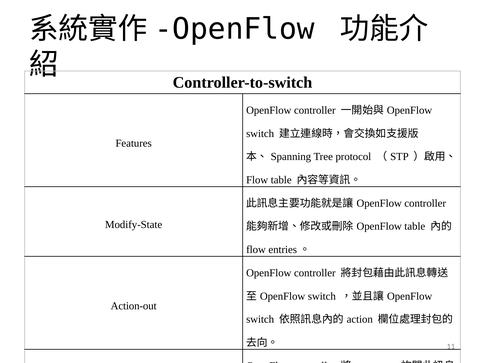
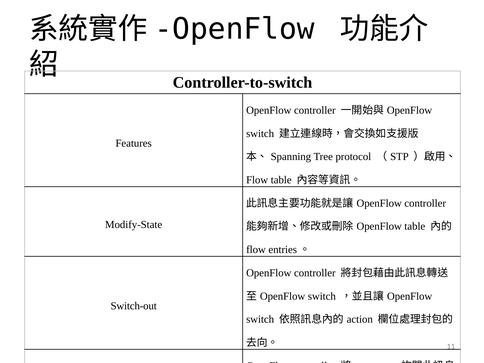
Action-out: Action-out -> Switch-out
